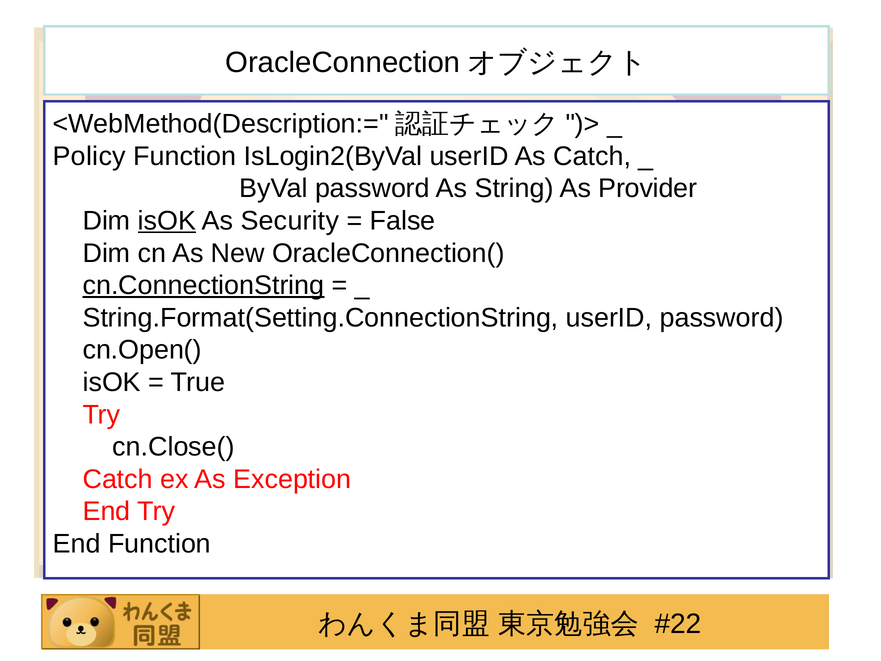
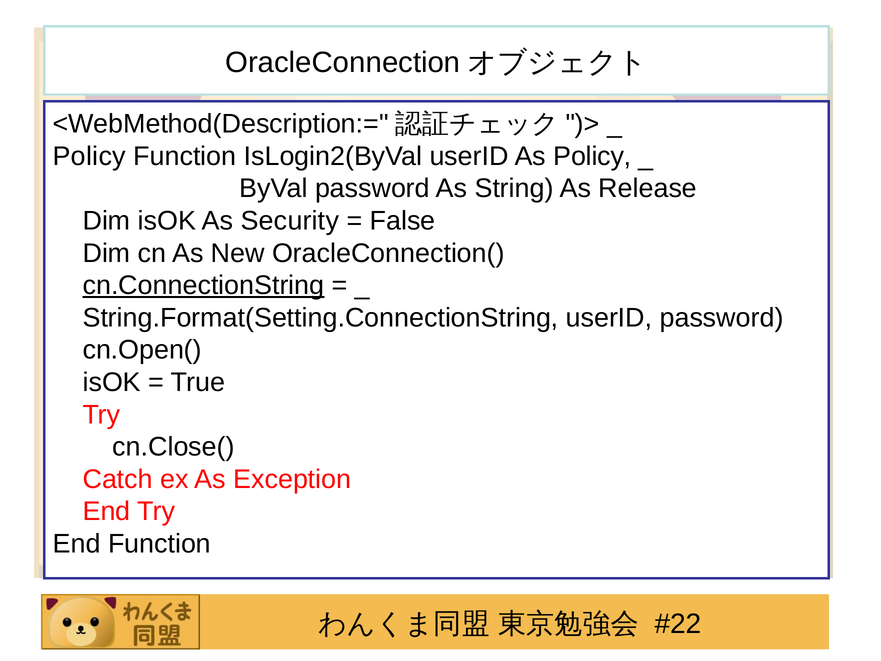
As Catch: Catch -> Policy
Provider: Provider -> Release
isOK at (167, 221) underline: present -> none
